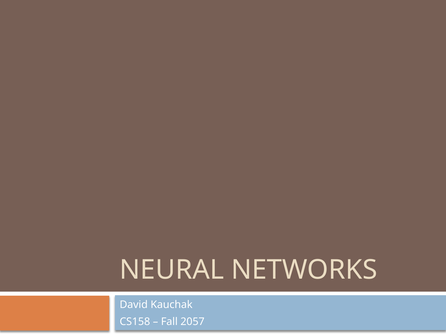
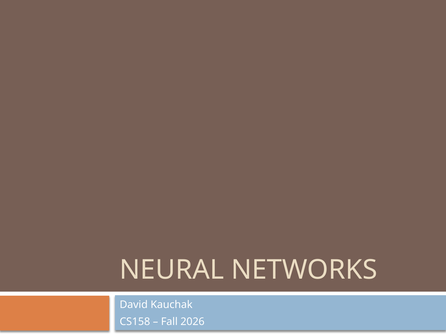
2057: 2057 -> 2026
